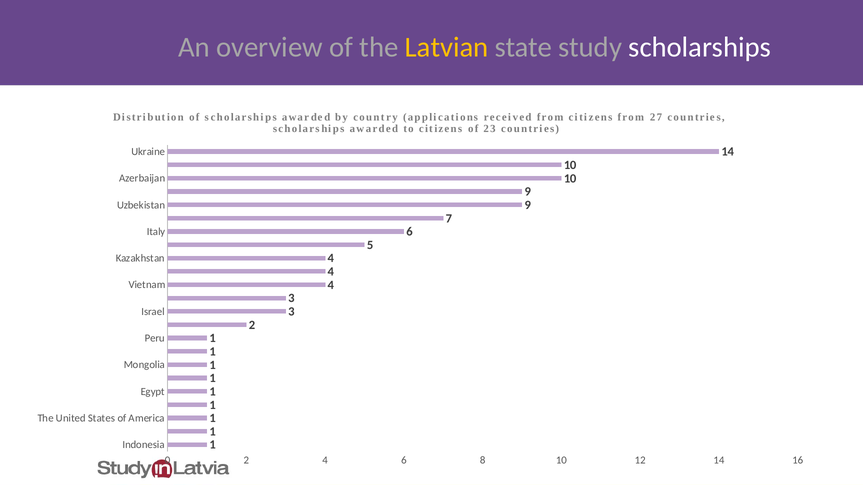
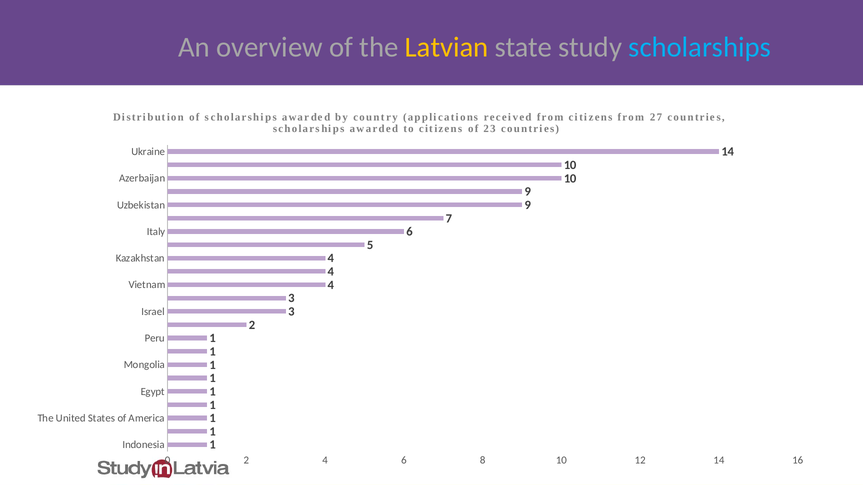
scholarships at (700, 47) colour: white -> light blue
